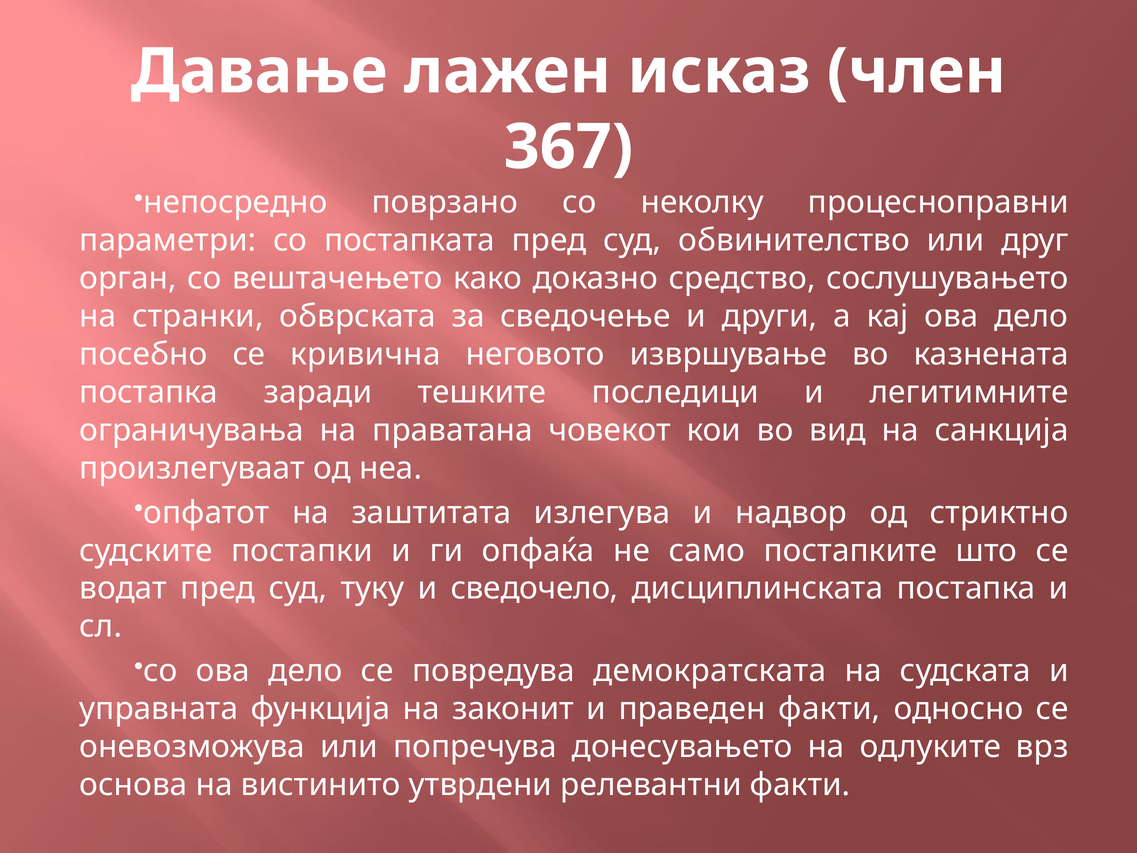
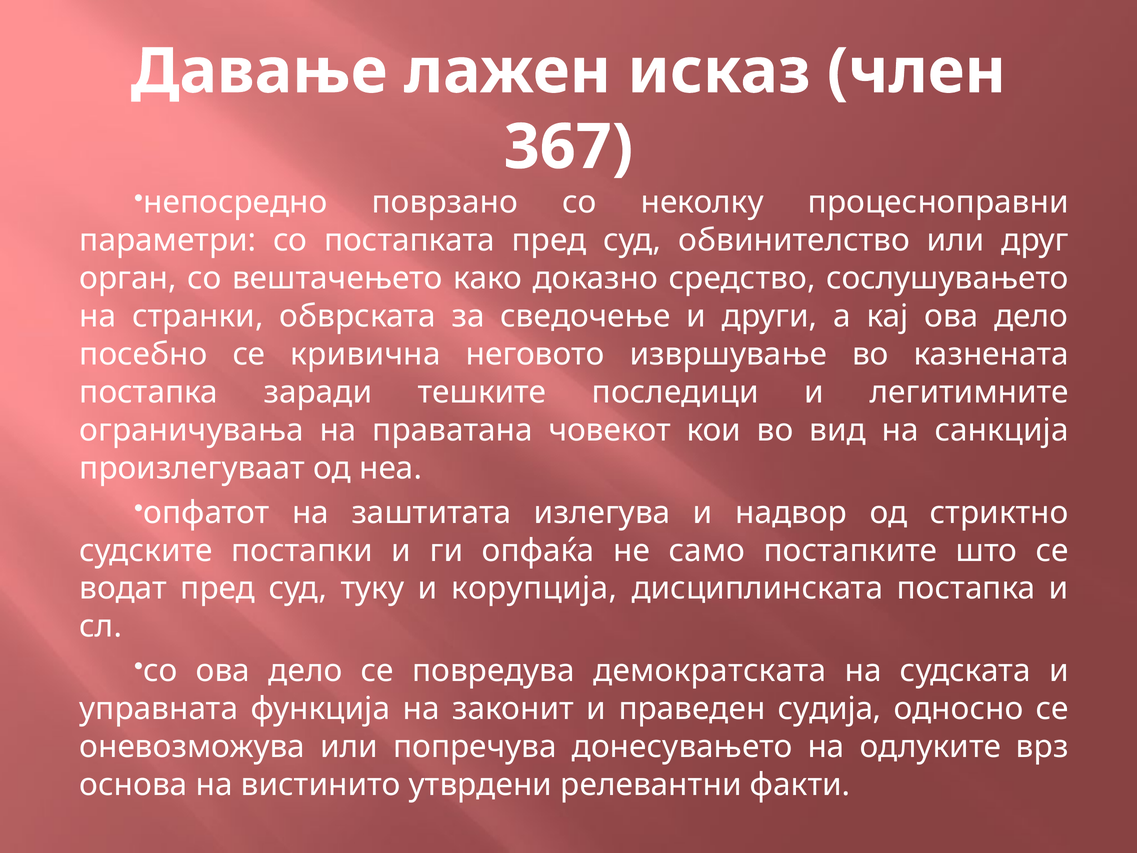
сведочело: сведочело -> корупција
праведен факти: факти -> судија
